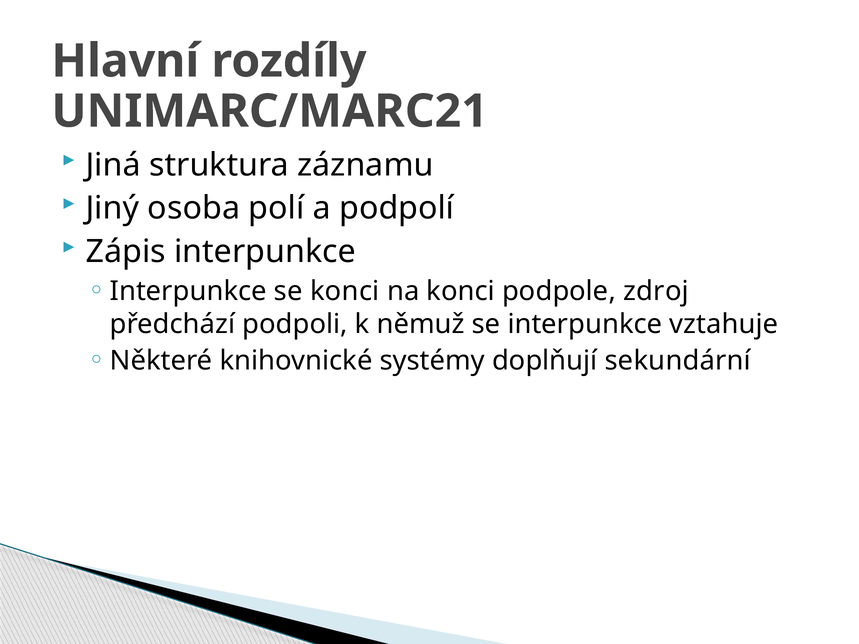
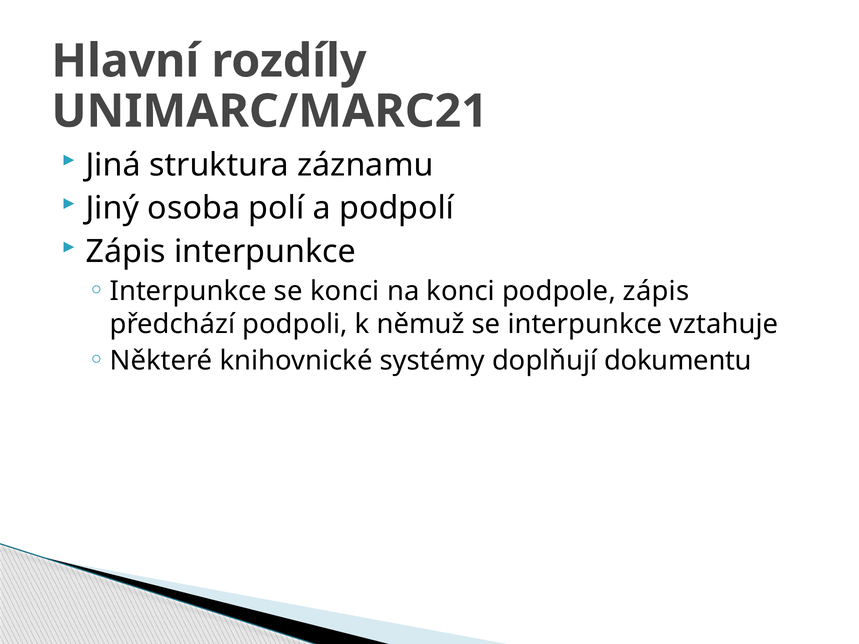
podpole zdroj: zdroj -> zápis
sekundární: sekundární -> dokumentu
